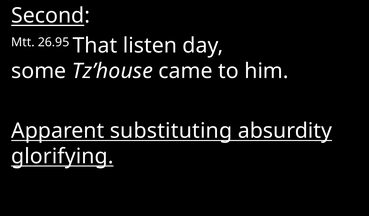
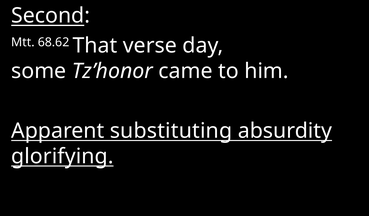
26.95: 26.95 -> 68.62
listen: listen -> verse
Tz’house: Tz’house -> Tz’honor
